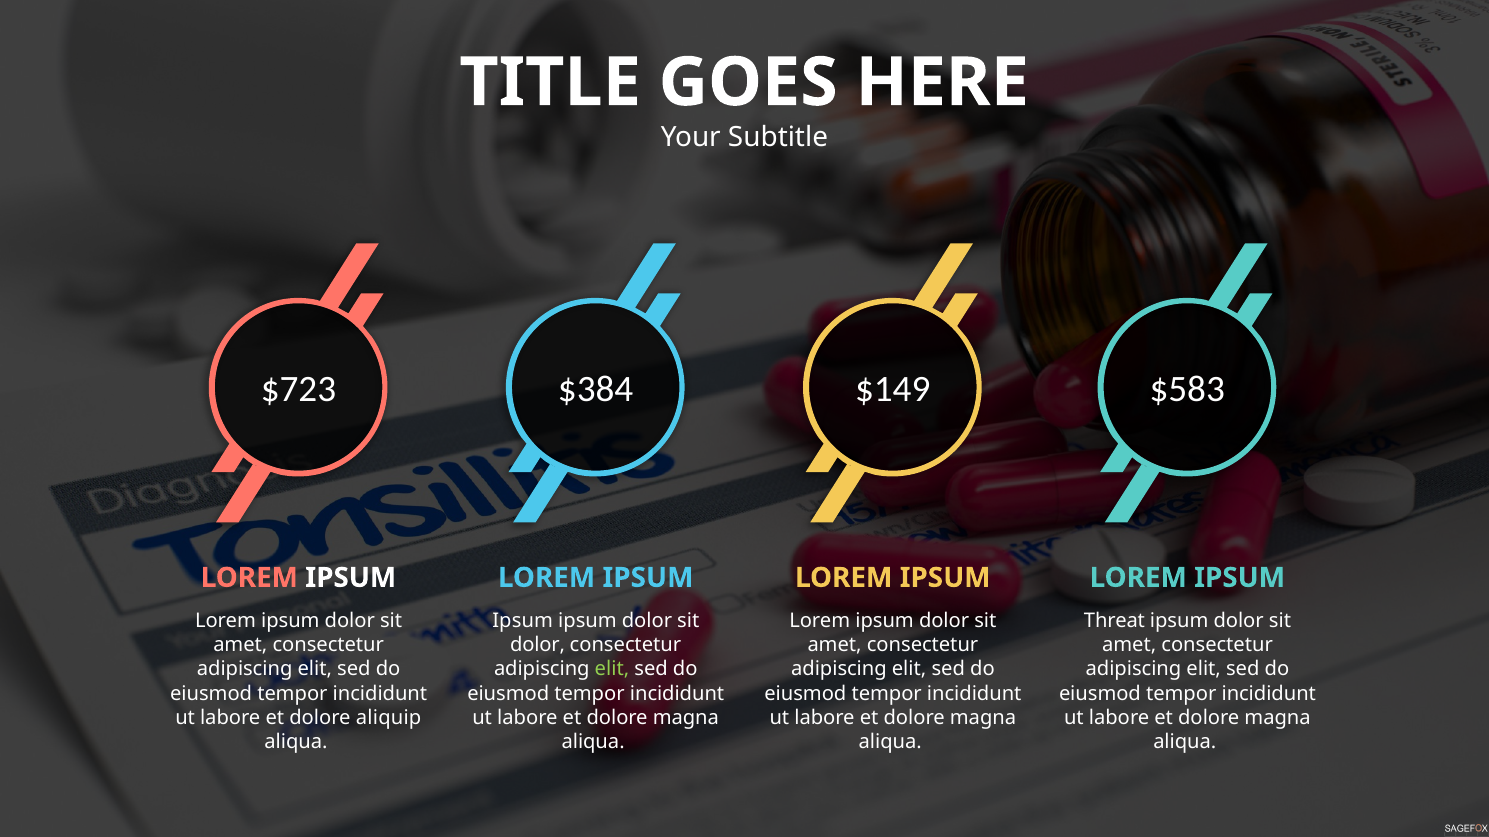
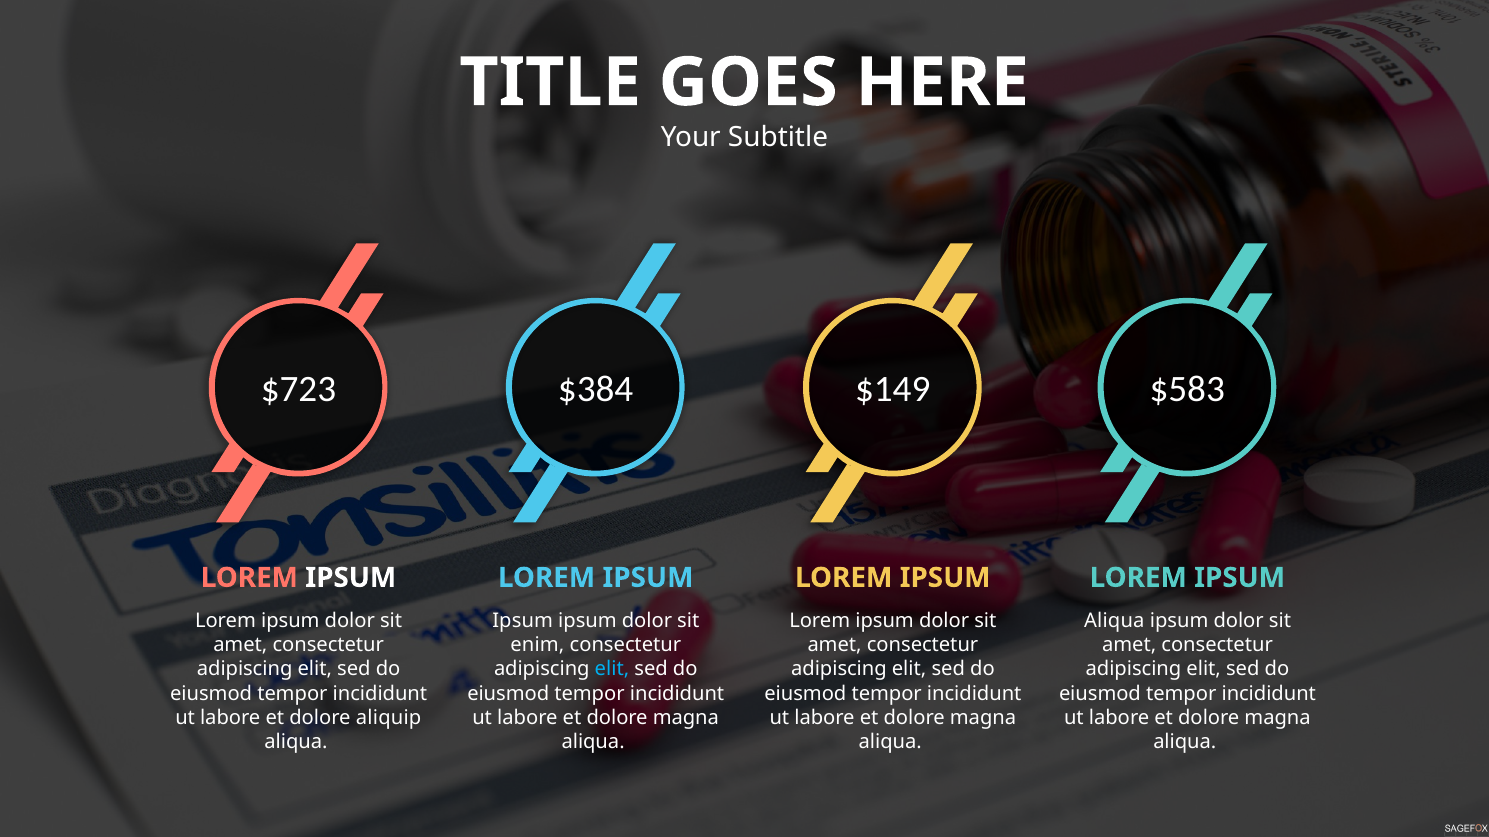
Threat at (1114, 621): Threat -> Aliqua
dolor at (538, 645): dolor -> enim
elit at (612, 670) colour: light green -> light blue
